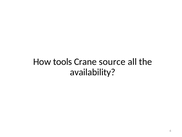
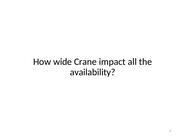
tools: tools -> wide
source: source -> impact
